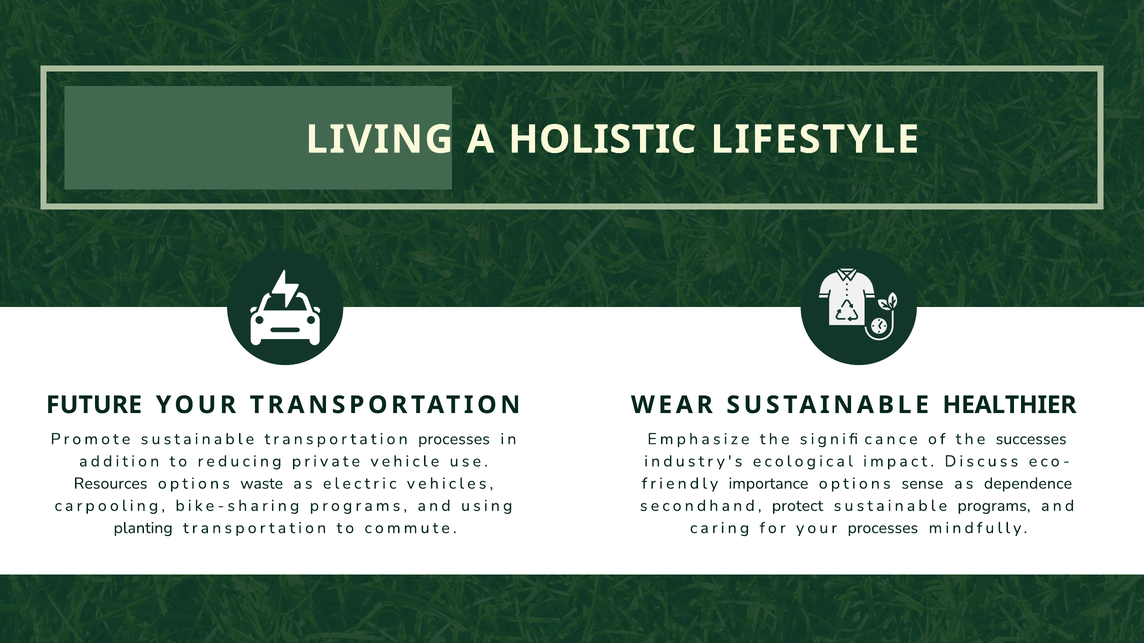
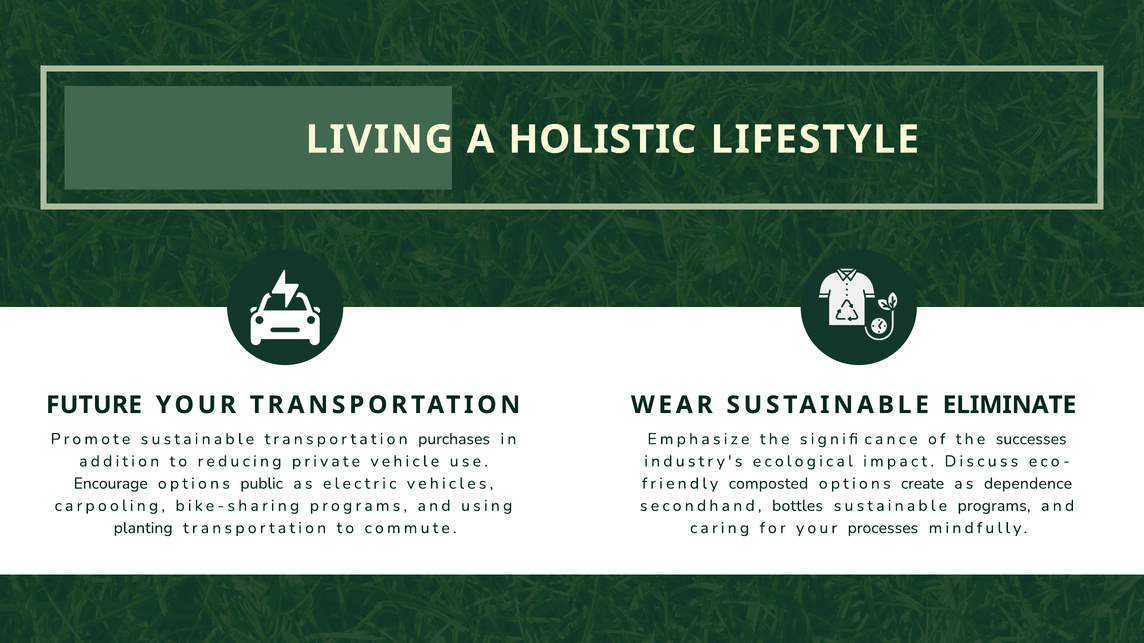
HEALTHIER: HEALTHIER -> ELIMINATE
transportation processes: processes -> purchases
Resources: Resources -> Encourage
waste: waste -> public
importance: importance -> composted
sense: sense -> create
protect: protect -> bottles
